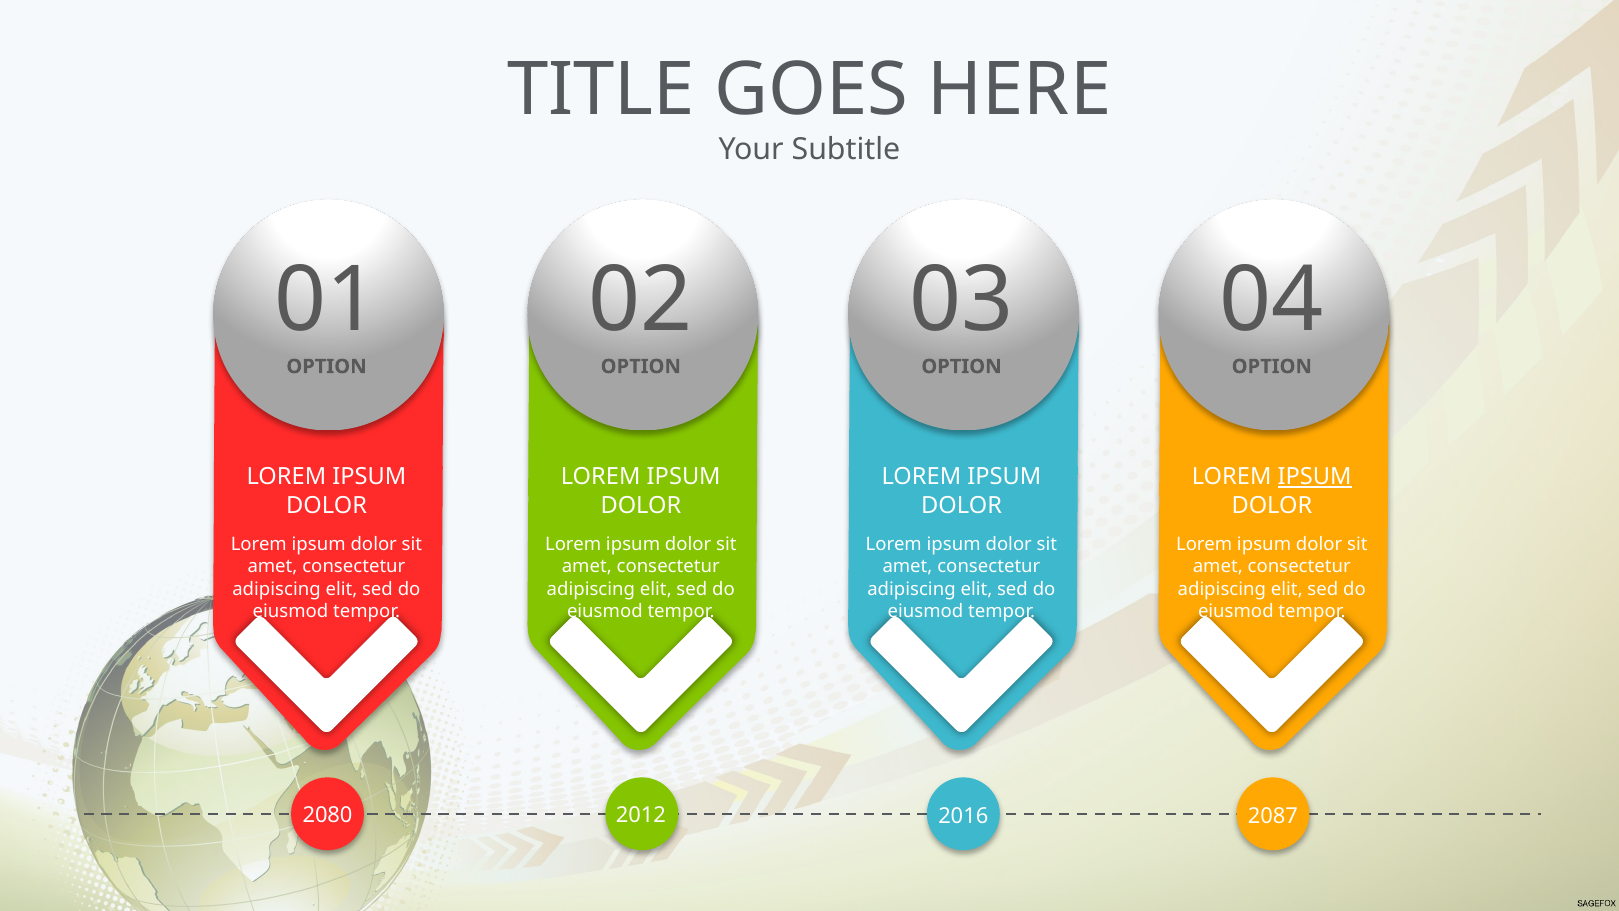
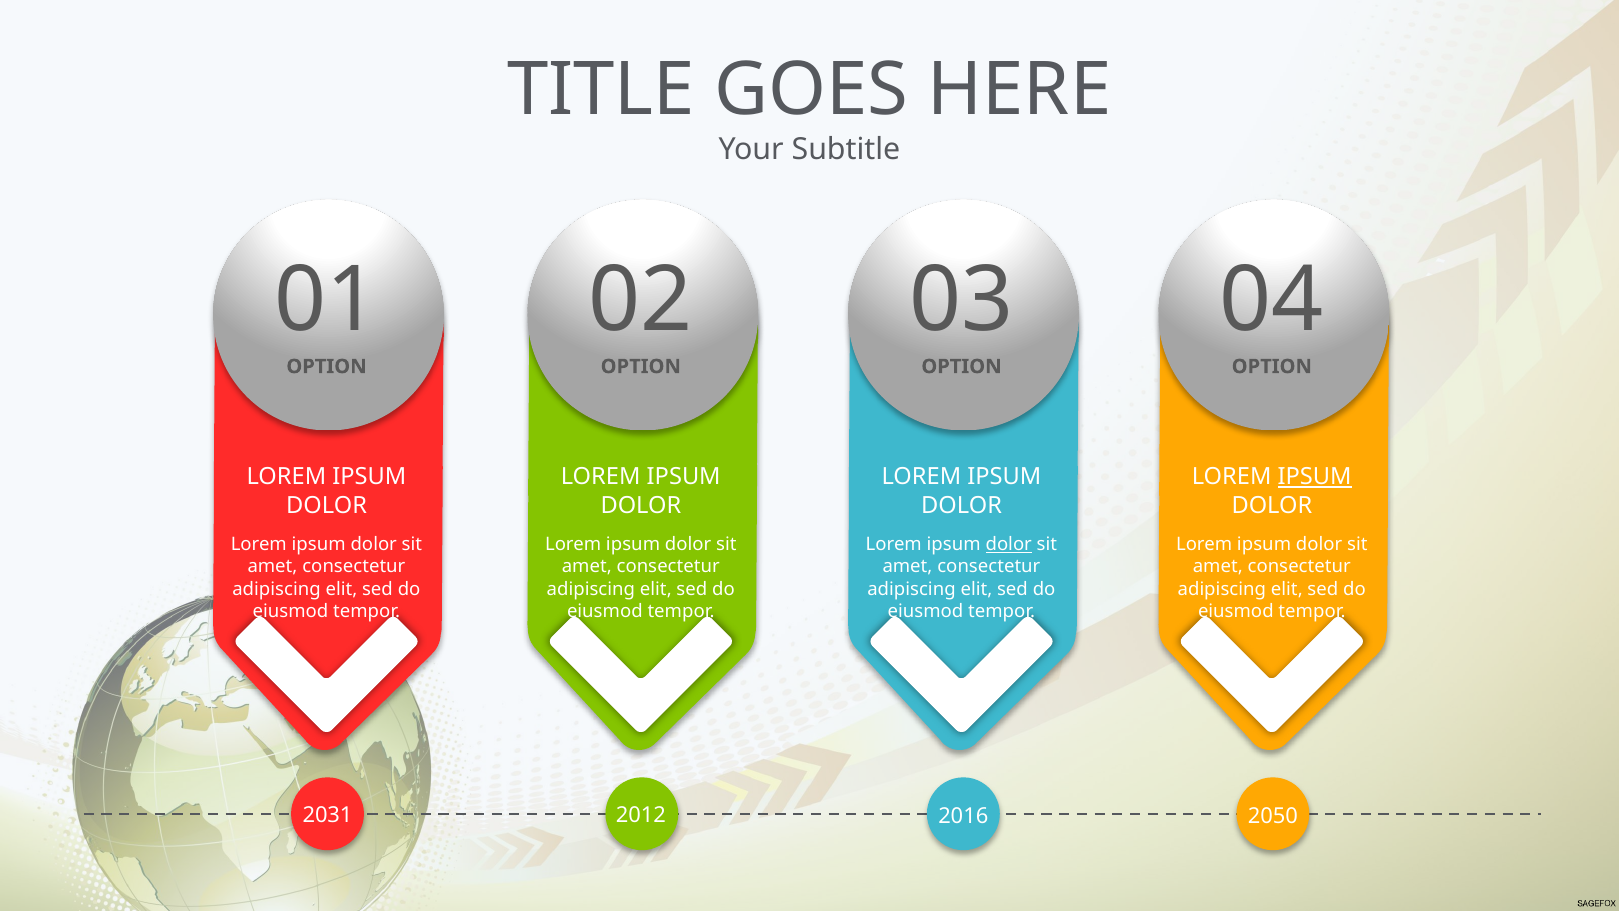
dolor at (1009, 544) underline: none -> present
2080: 2080 -> 2031
2087: 2087 -> 2050
